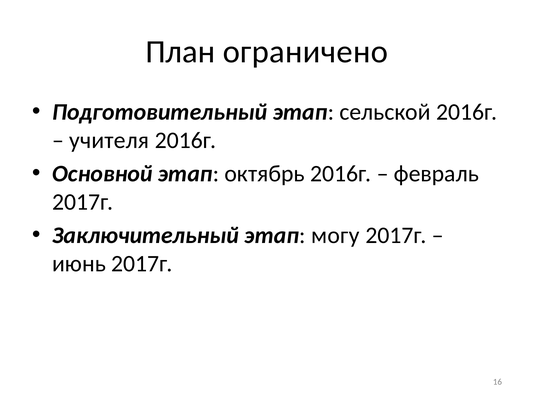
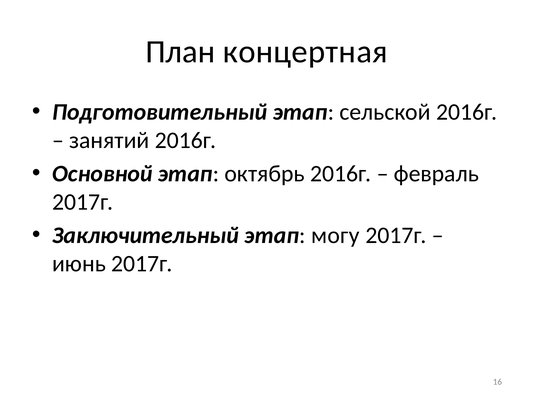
ограничено: ограничено -> концертная
учителя: учителя -> занятий
